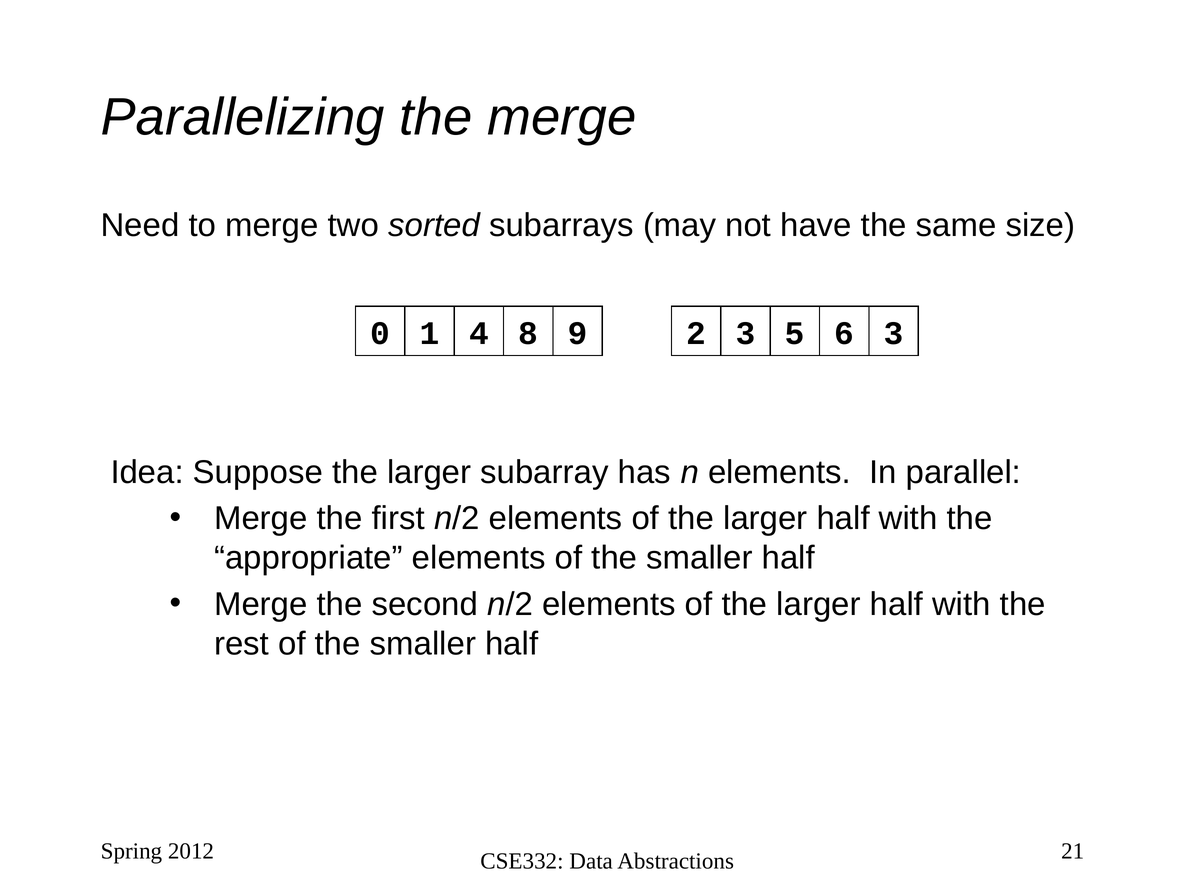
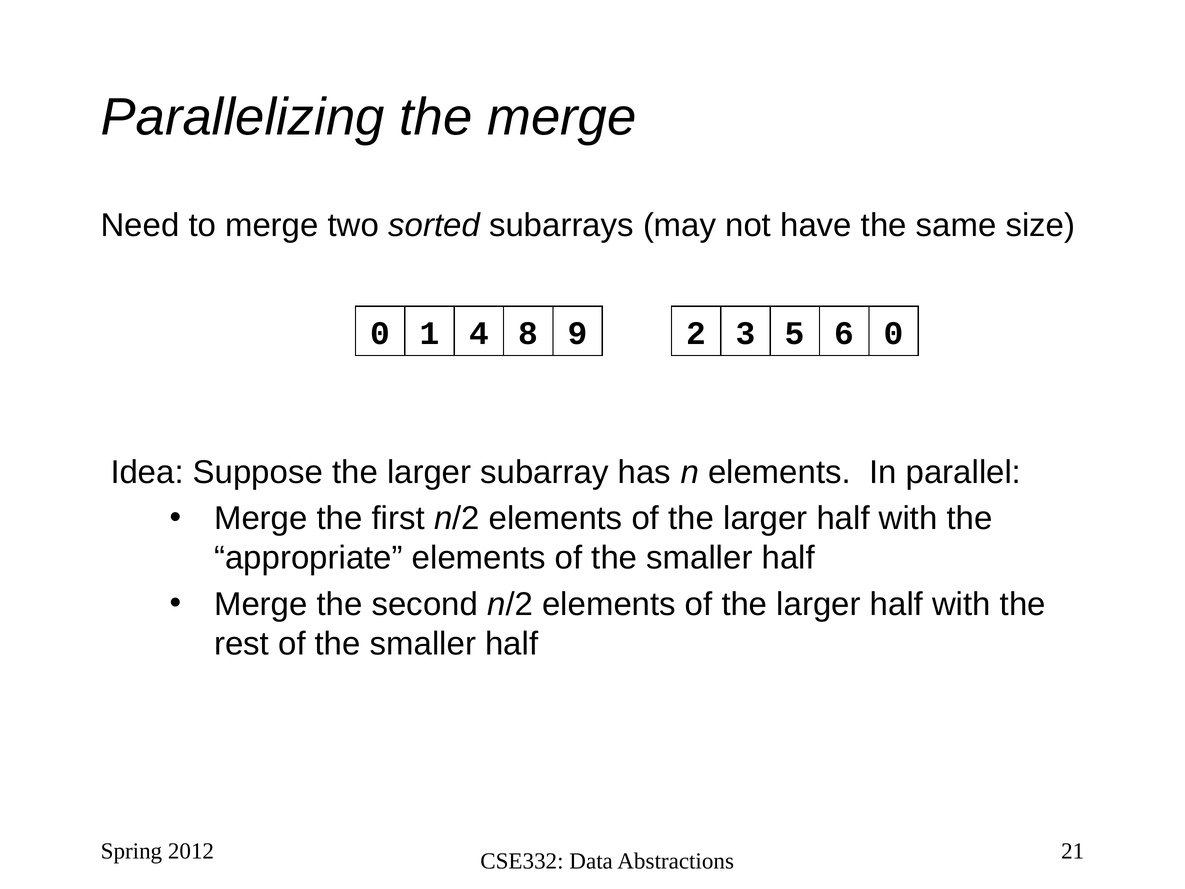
6 3: 3 -> 0
